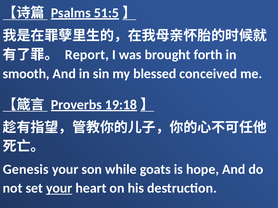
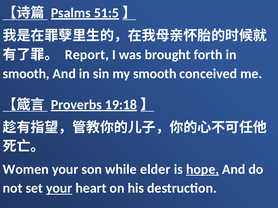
my blessed: blessed -> smooth
Genesis: Genesis -> Women
goats: goats -> elder
hope underline: none -> present
